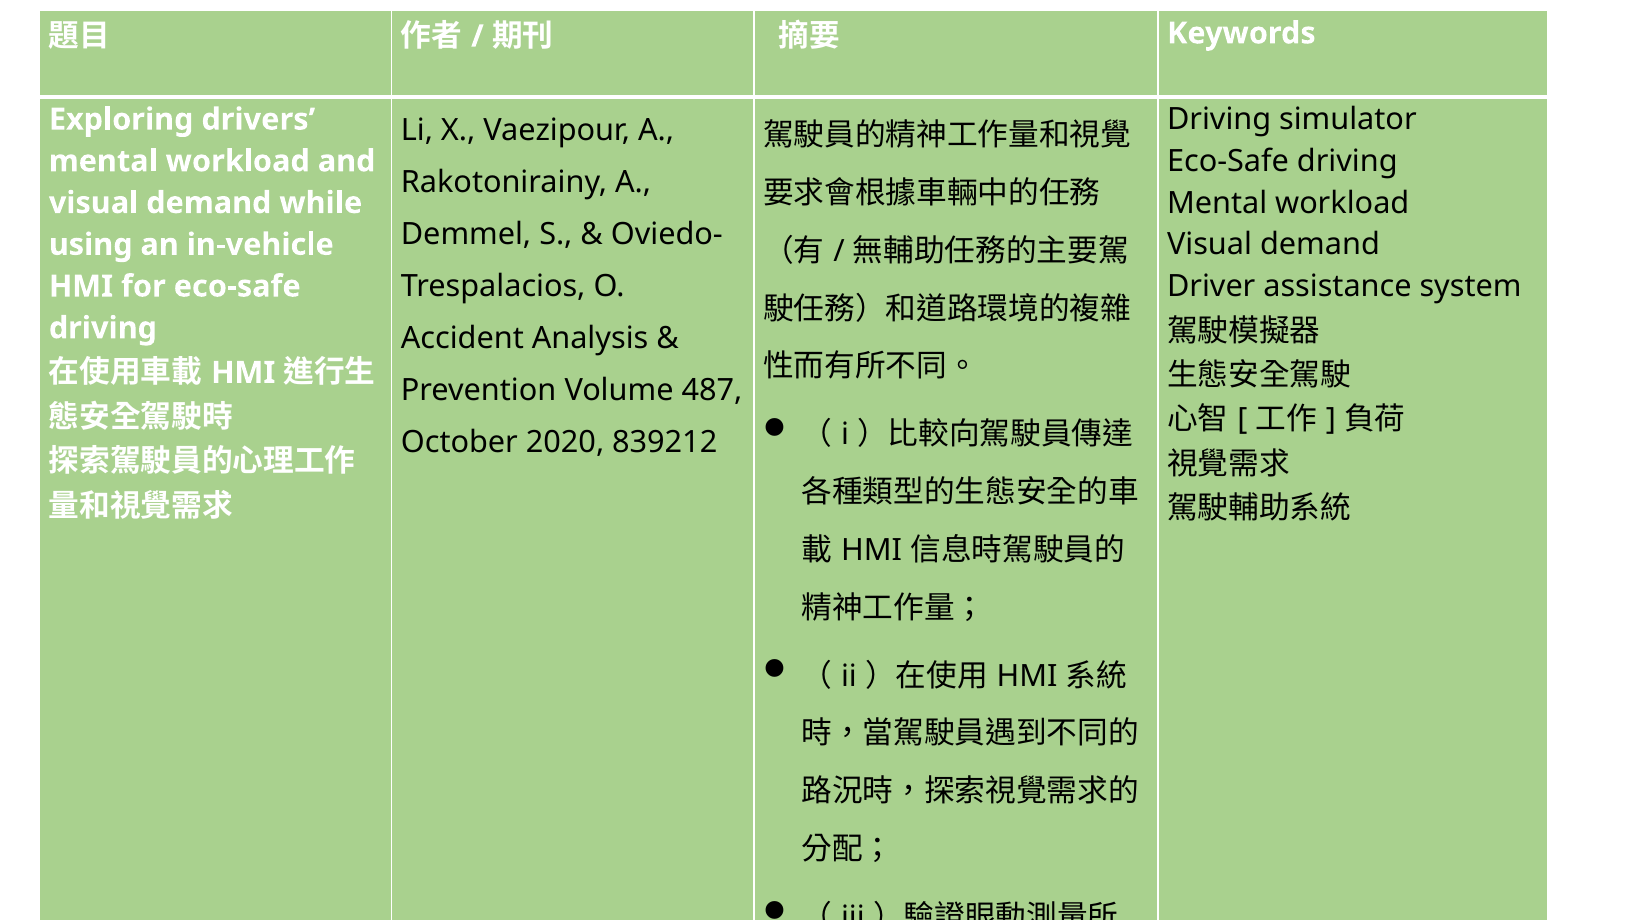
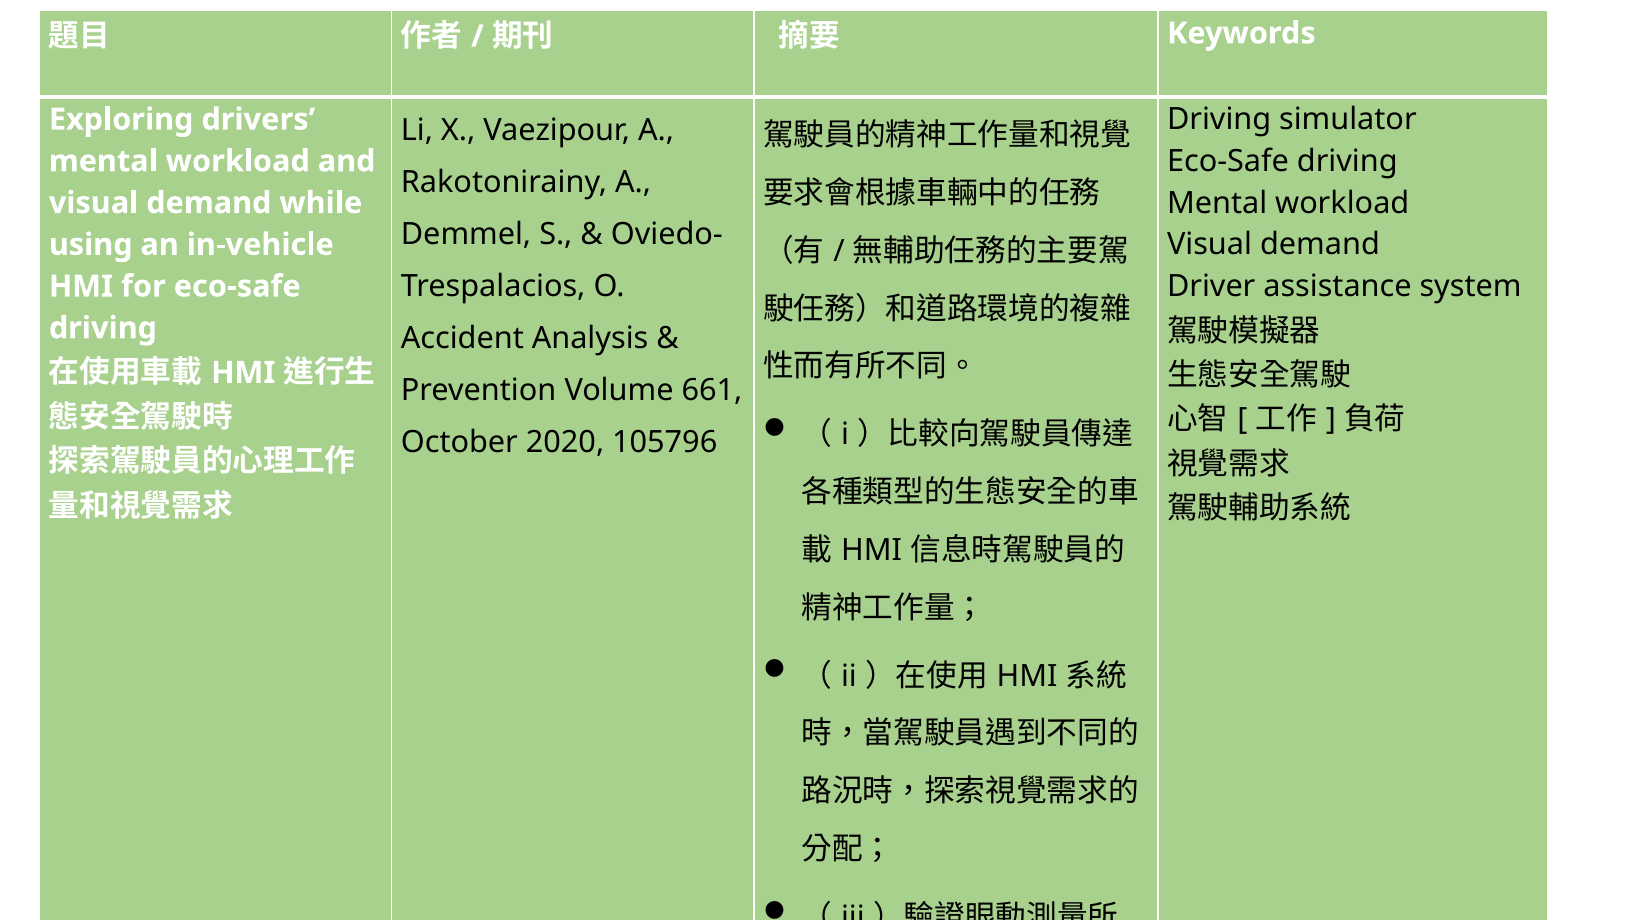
487: 487 -> 661
839212: 839212 -> 105796
